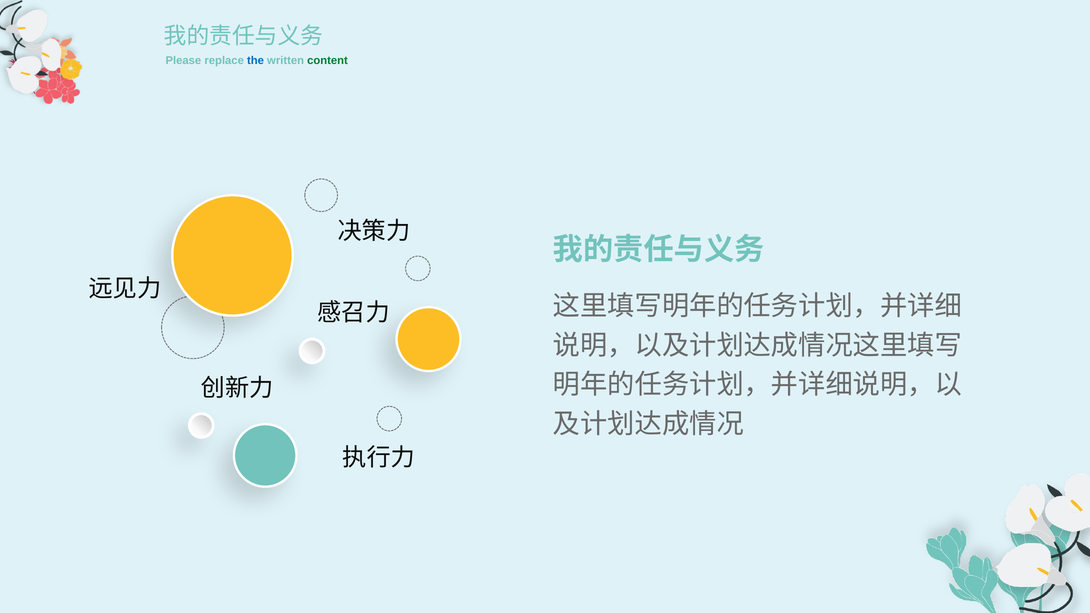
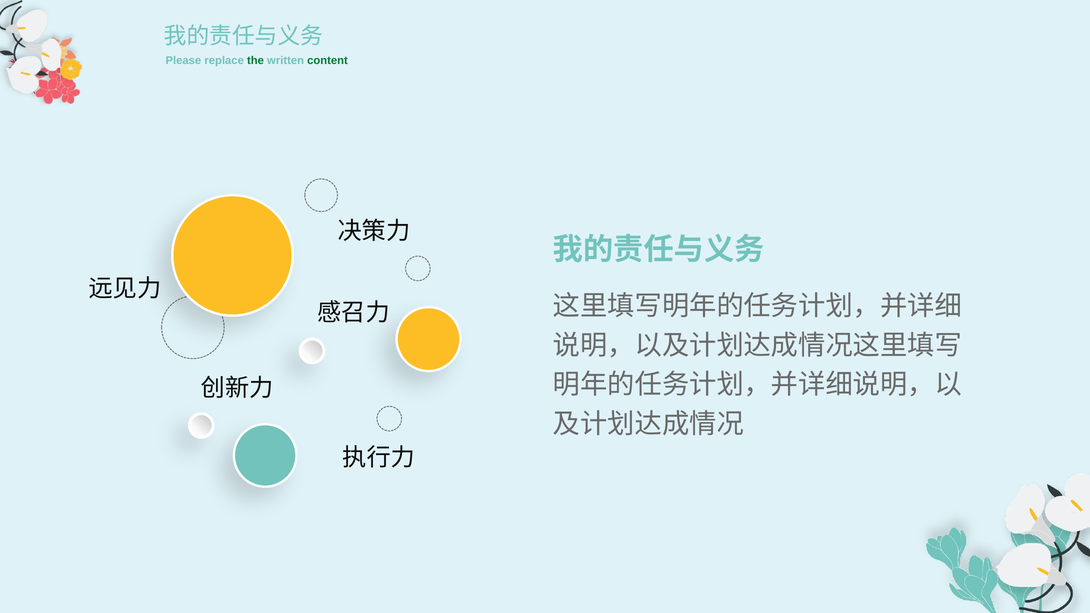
the colour: blue -> green
